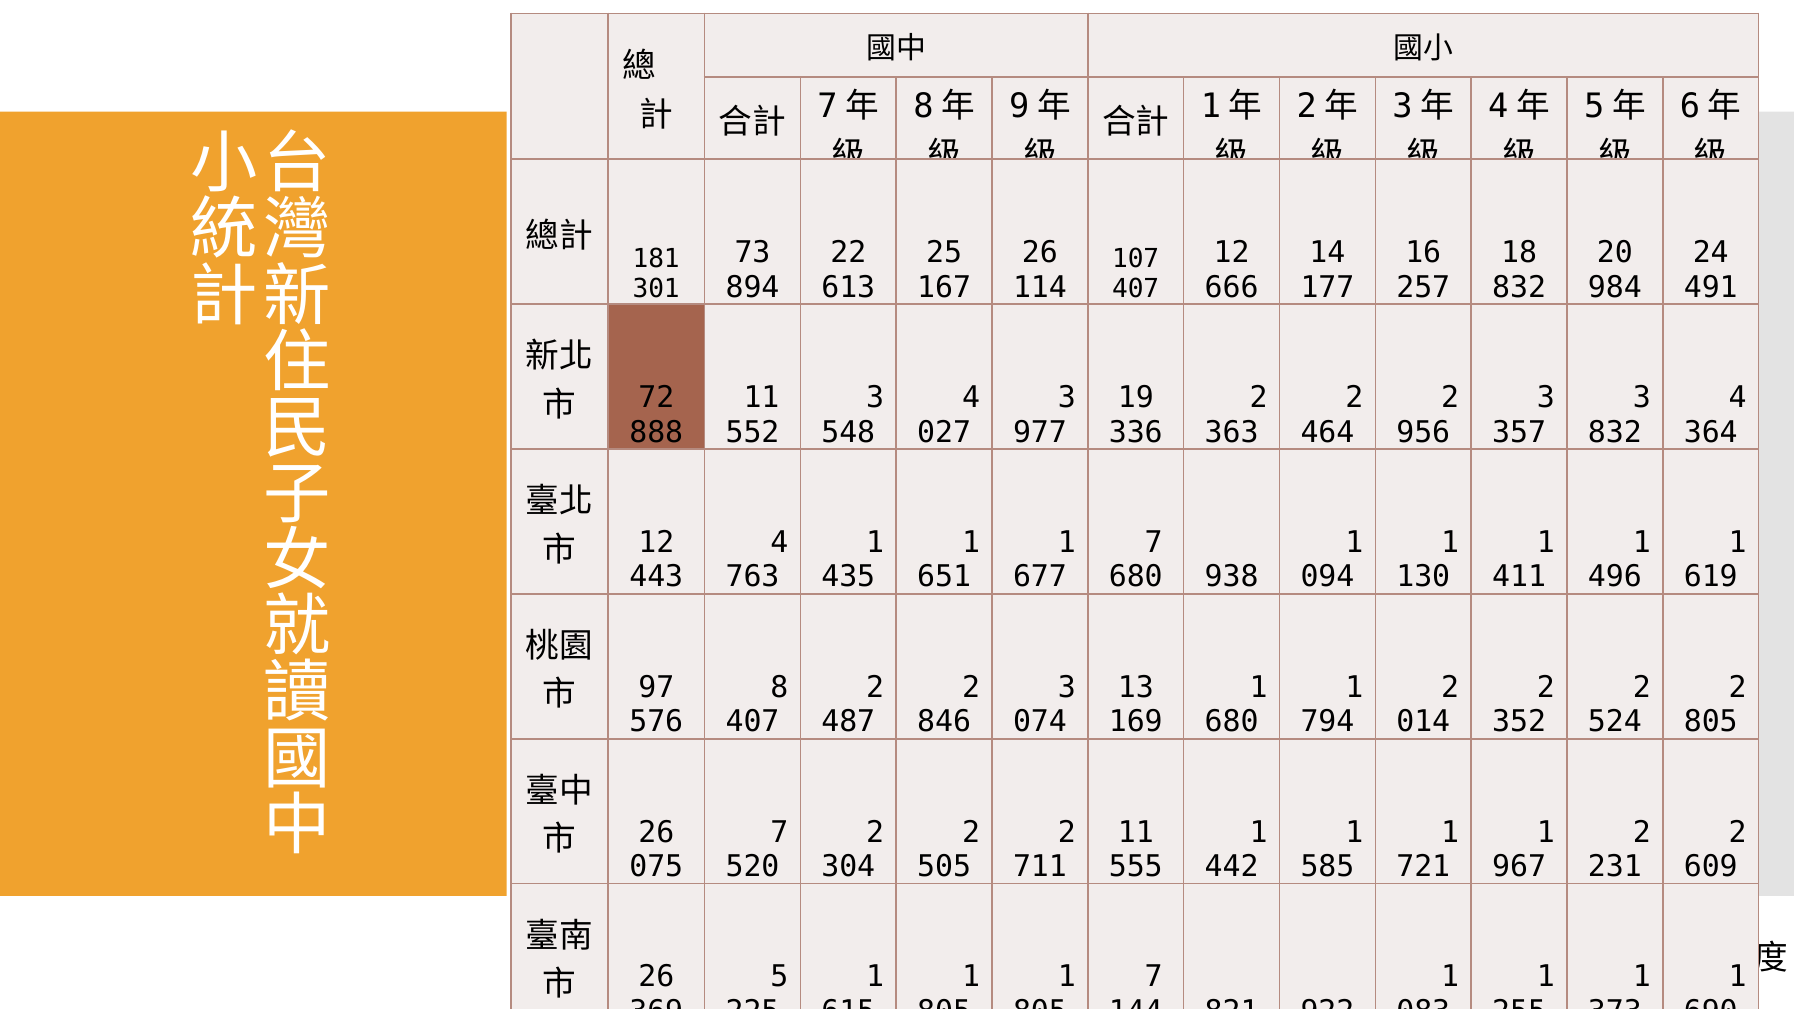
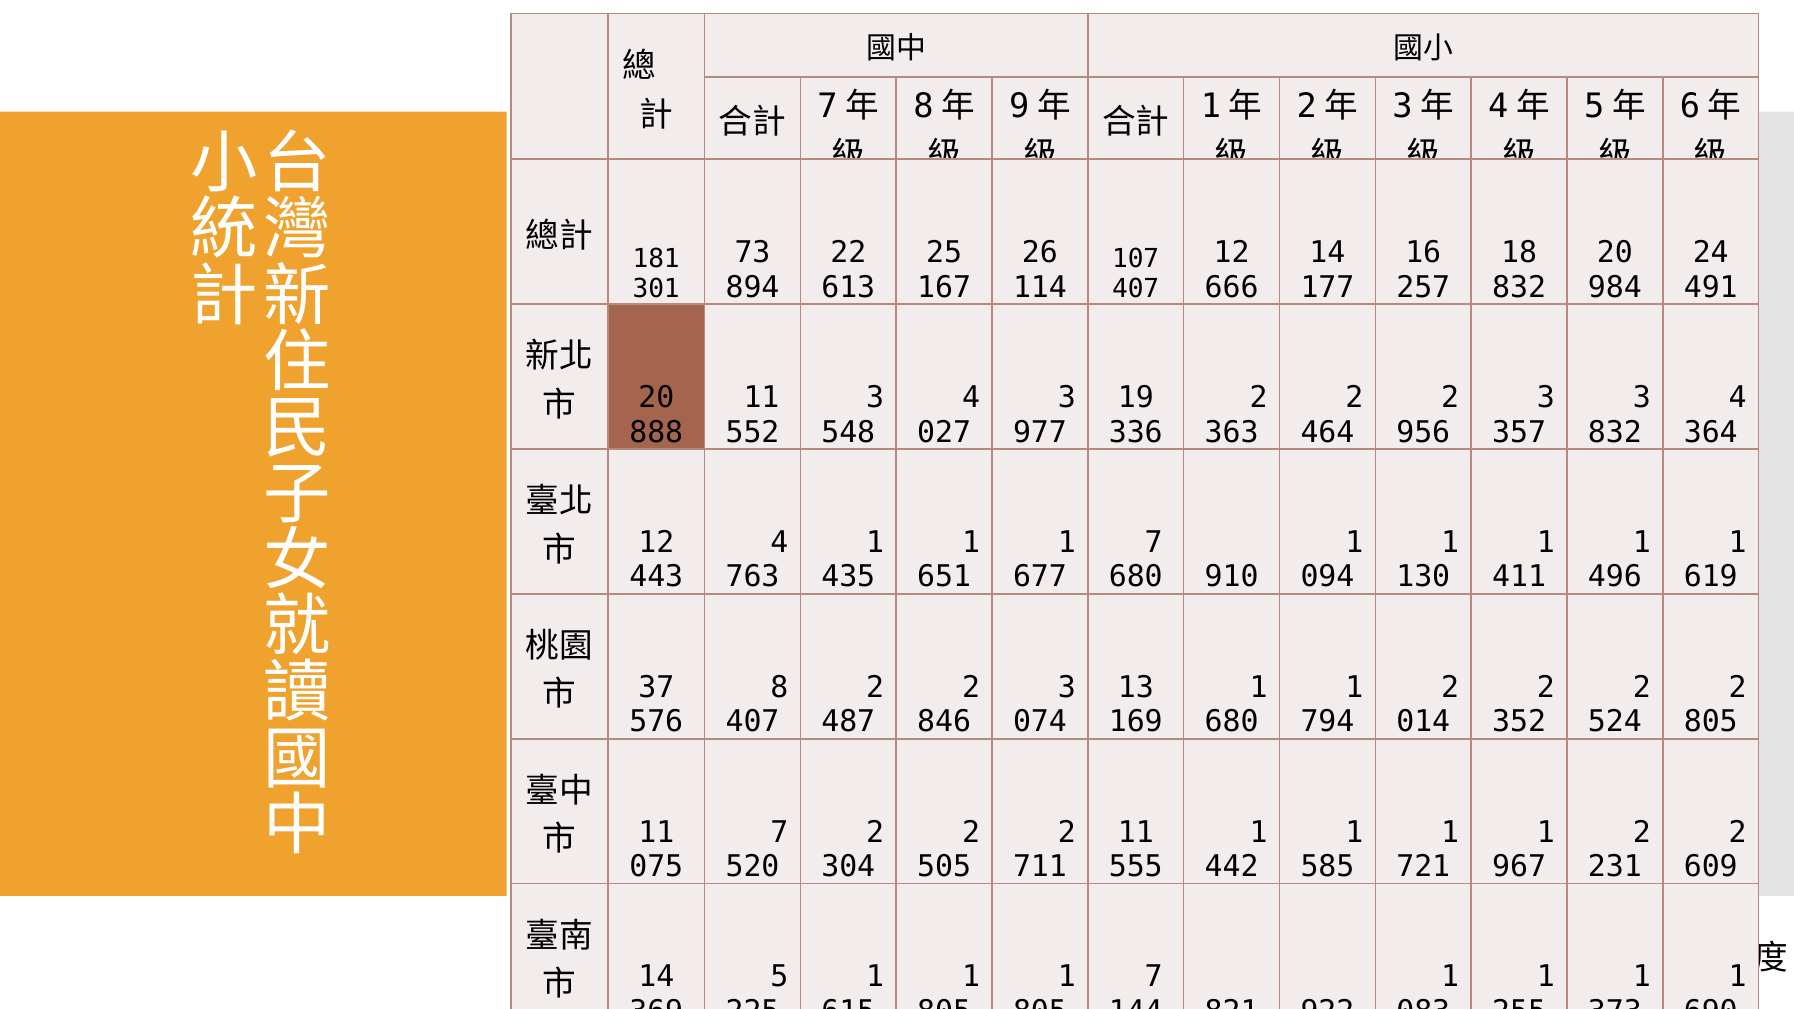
72 at (656, 398): 72 -> 20
938: 938 -> 910
97: 97 -> 37
26 at (656, 832): 26 -> 11
26 at (656, 977): 26 -> 14
